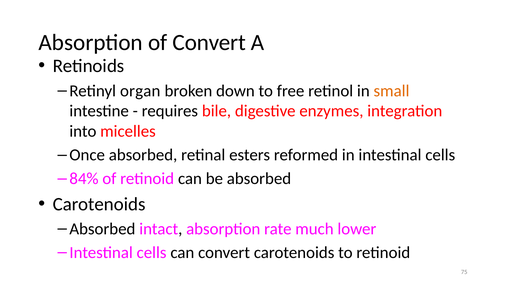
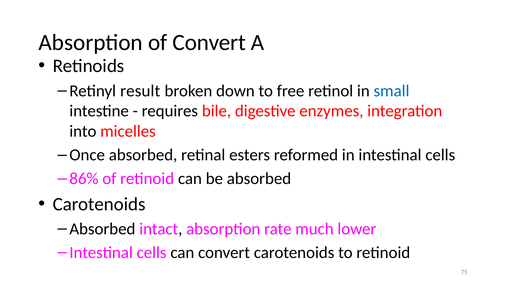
organ: organ -> result
small colour: orange -> blue
84%: 84% -> 86%
